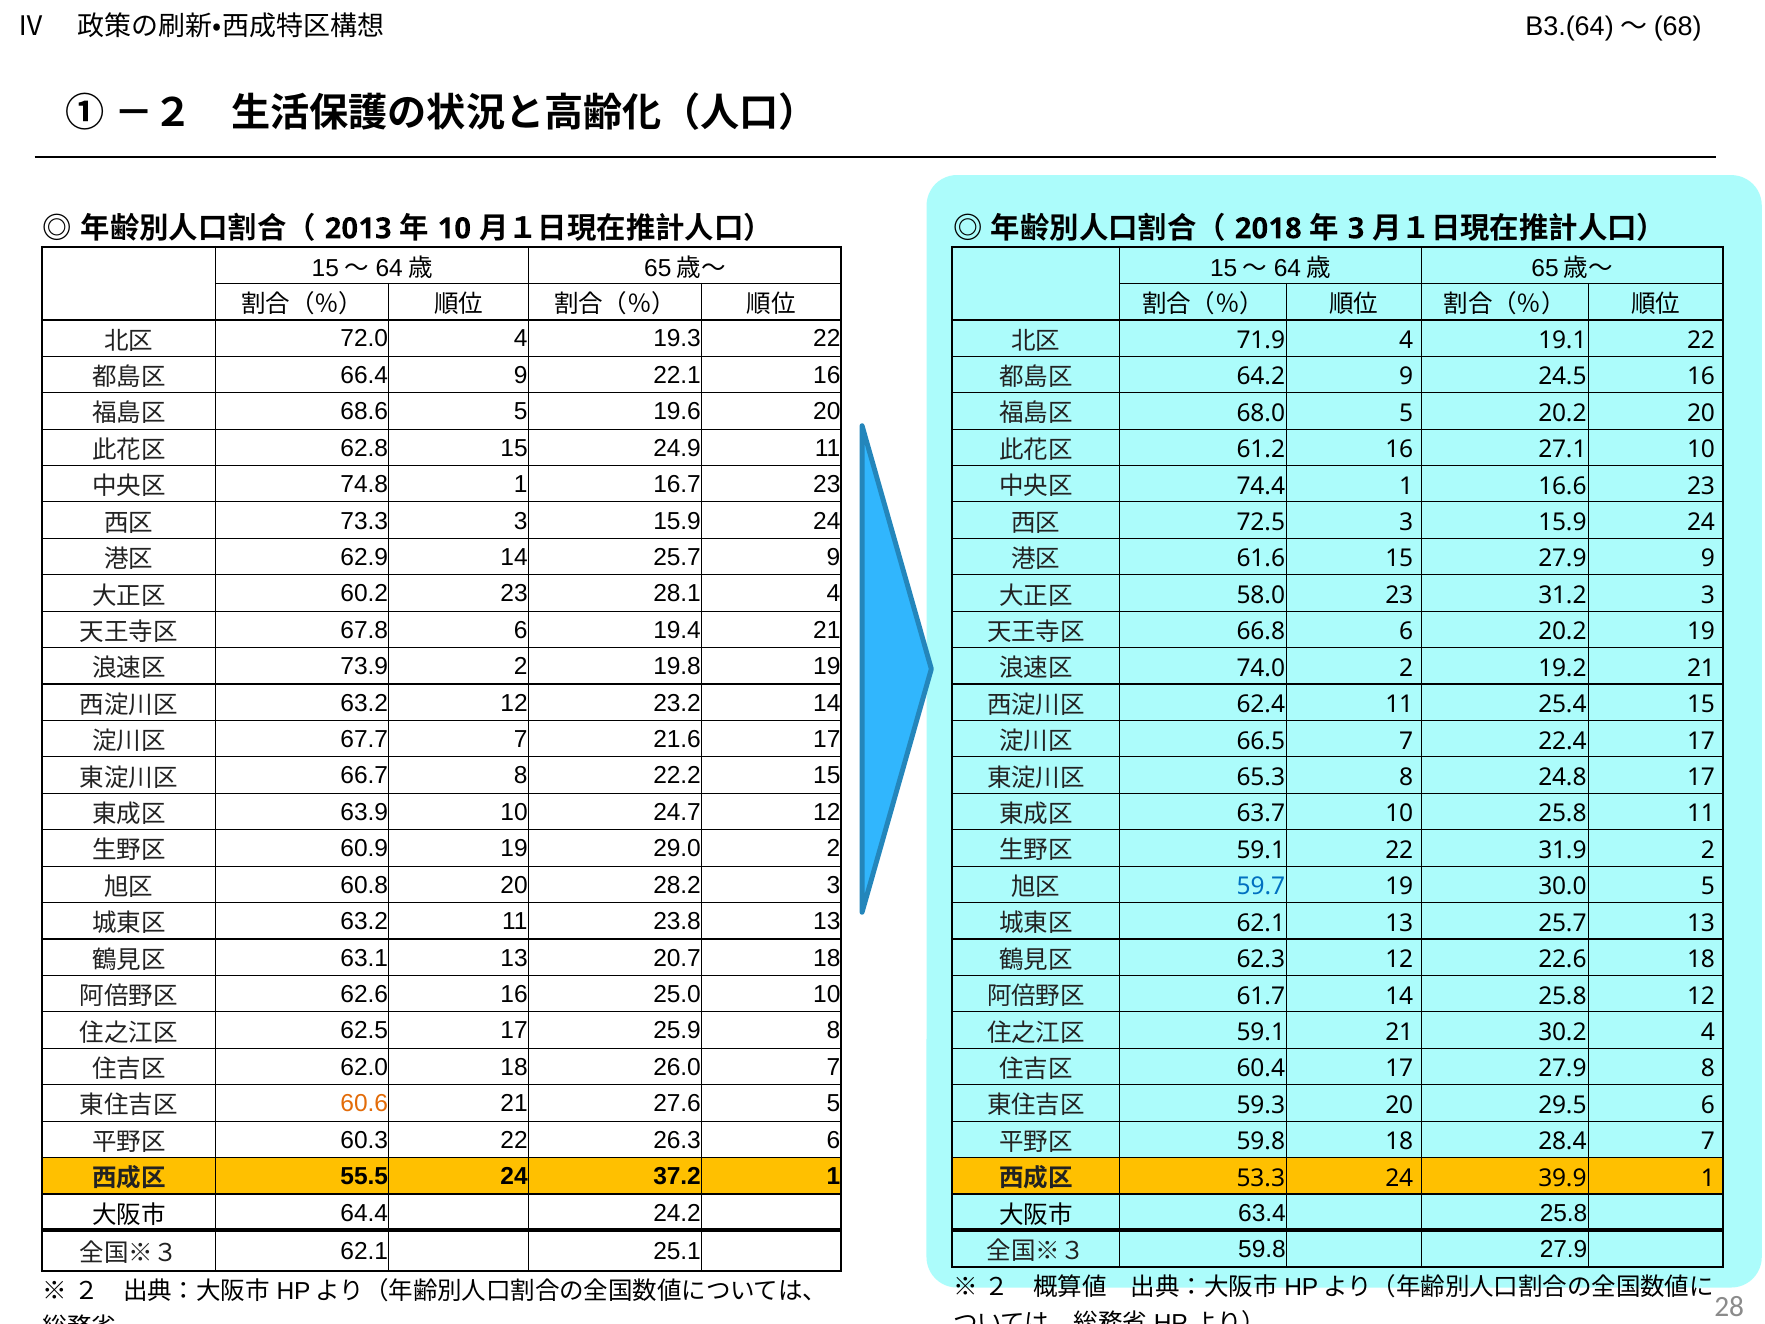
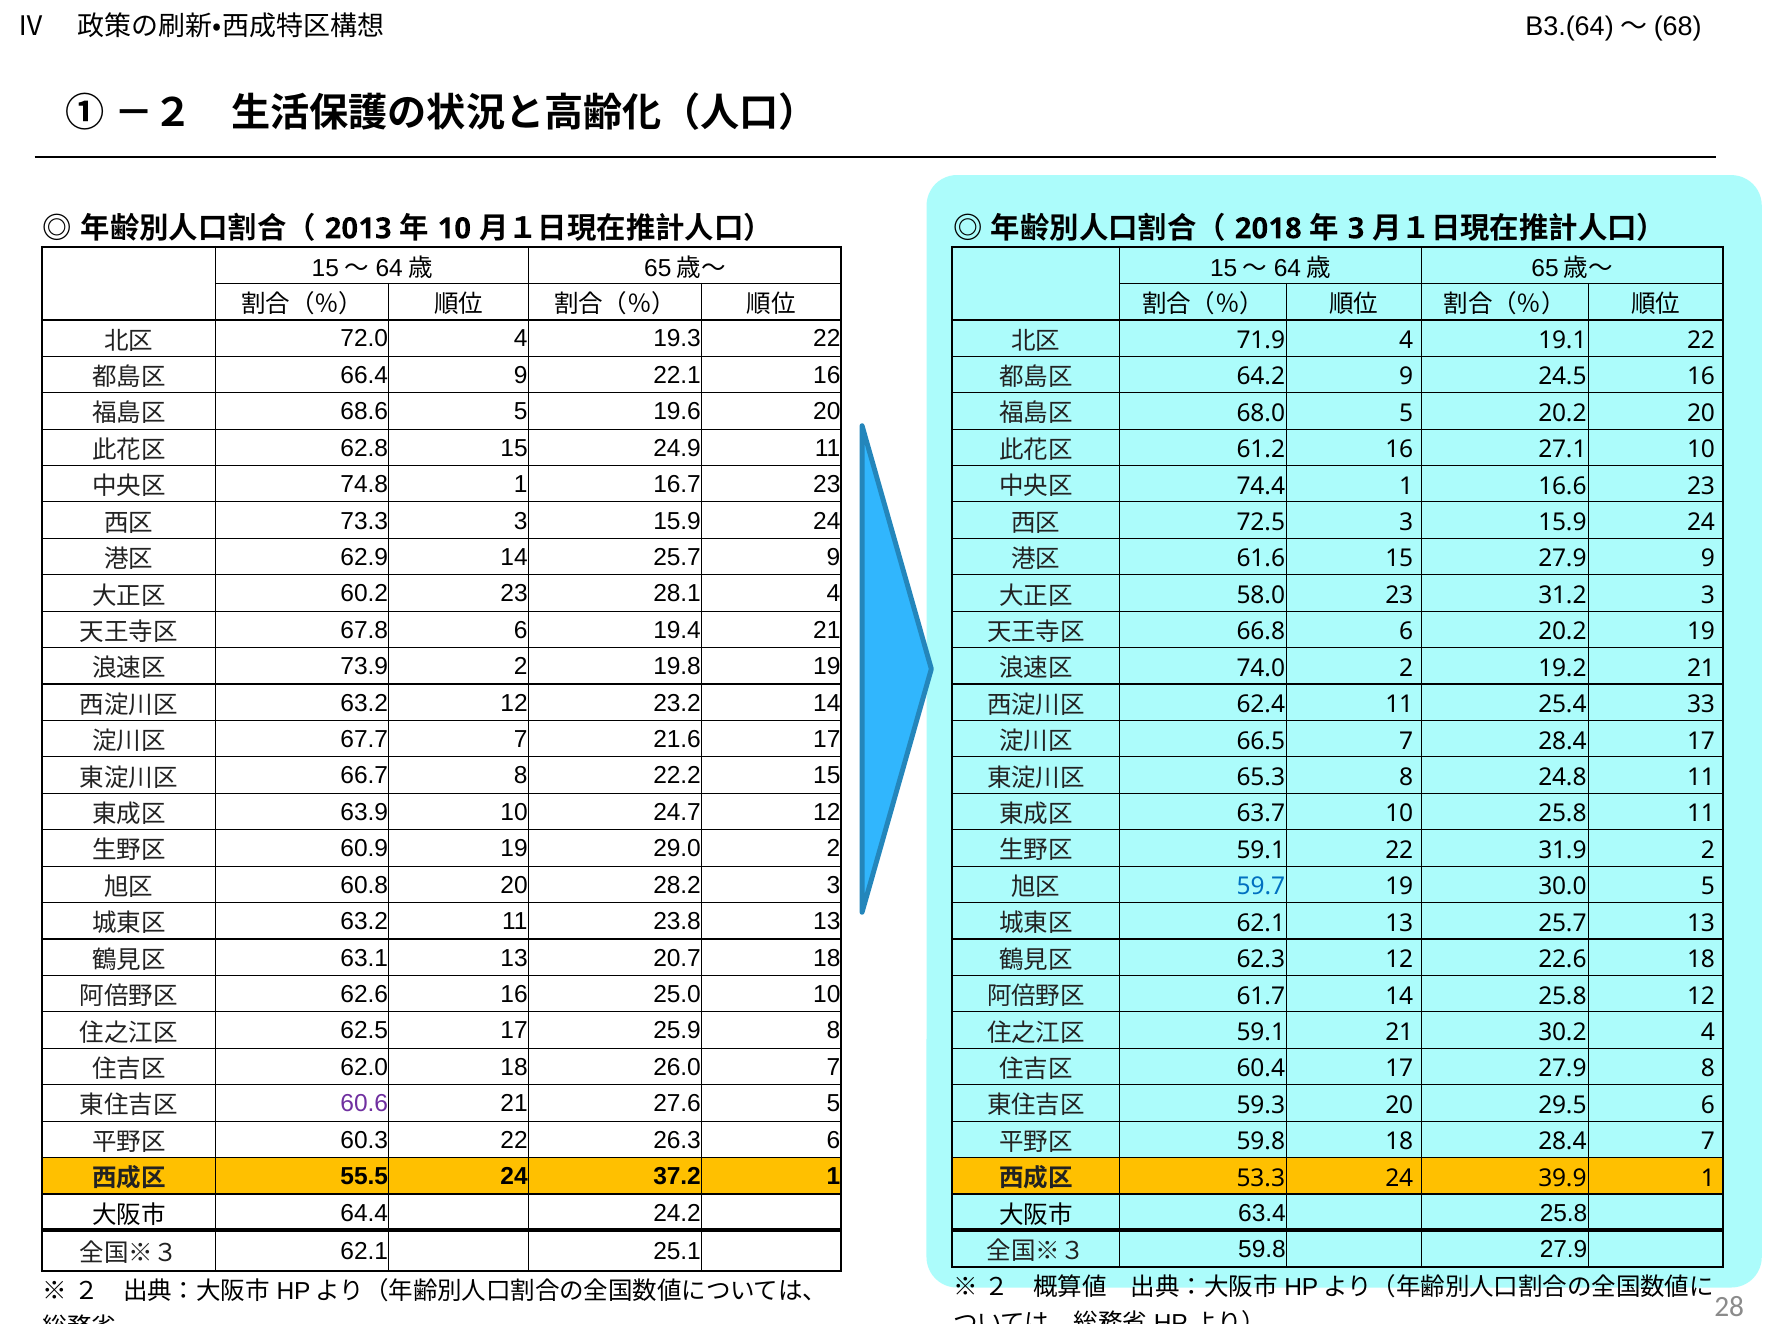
25.4 15: 15 -> 33
7 22.4: 22.4 -> 28.4
24.8 17: 17 -> 11
60.6 colour: orange -> purple
